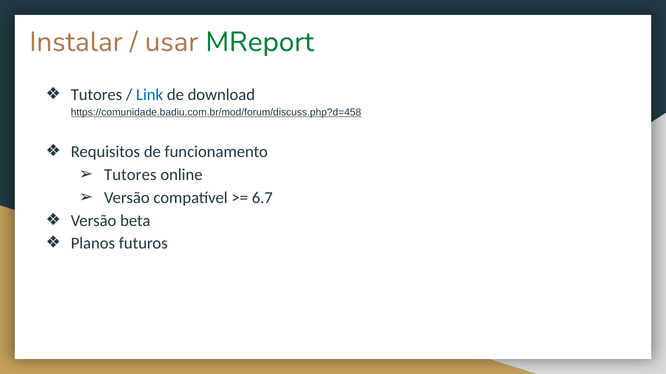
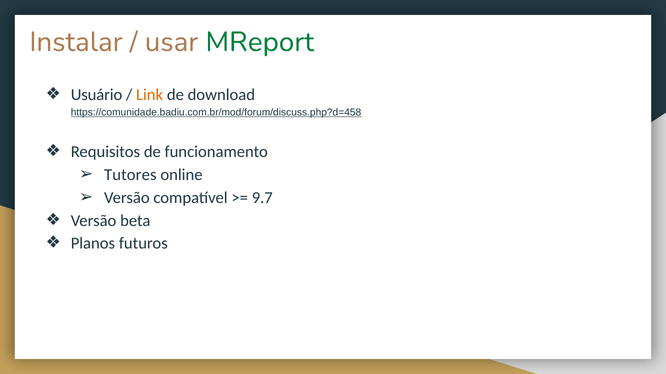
Tutores at (97, 95): Tutores -> Usuário
Link colour: blue -> orange
6.7: 6.7 -> 9.7
